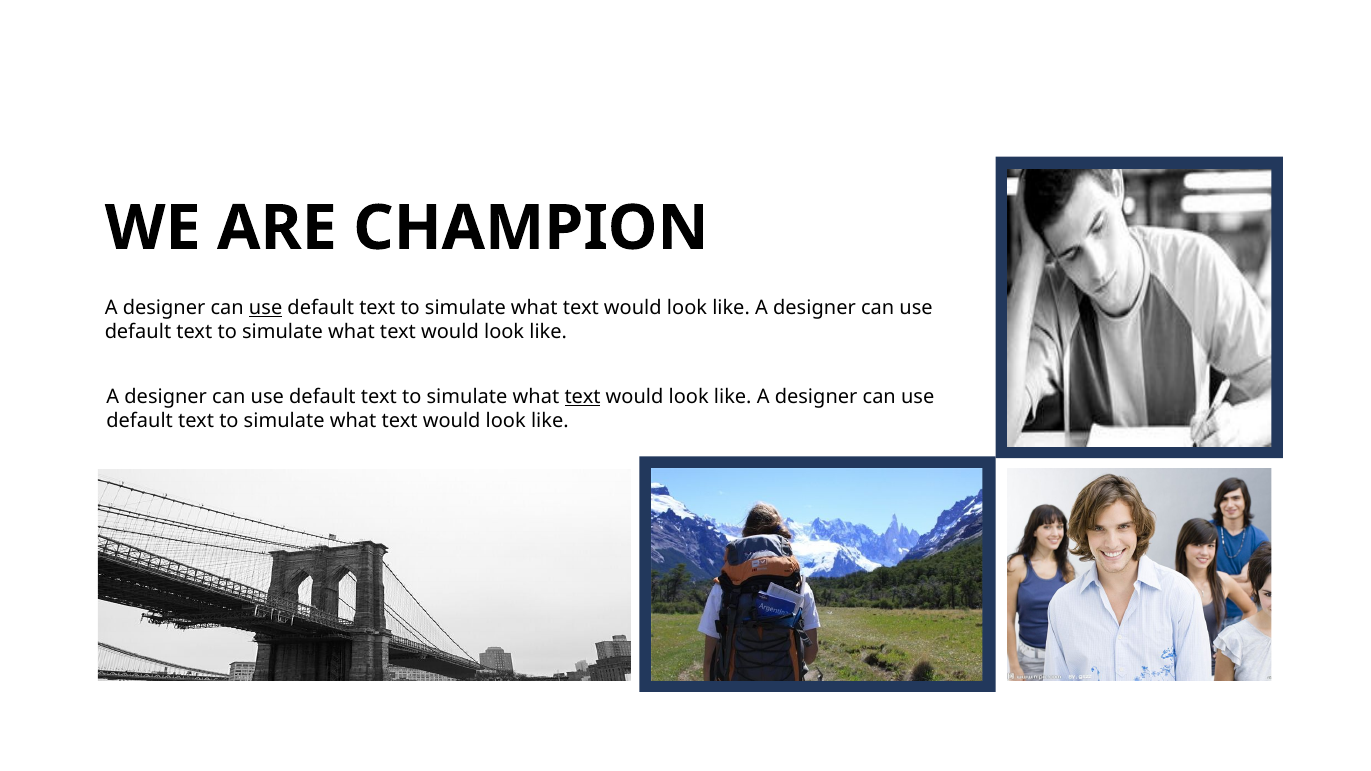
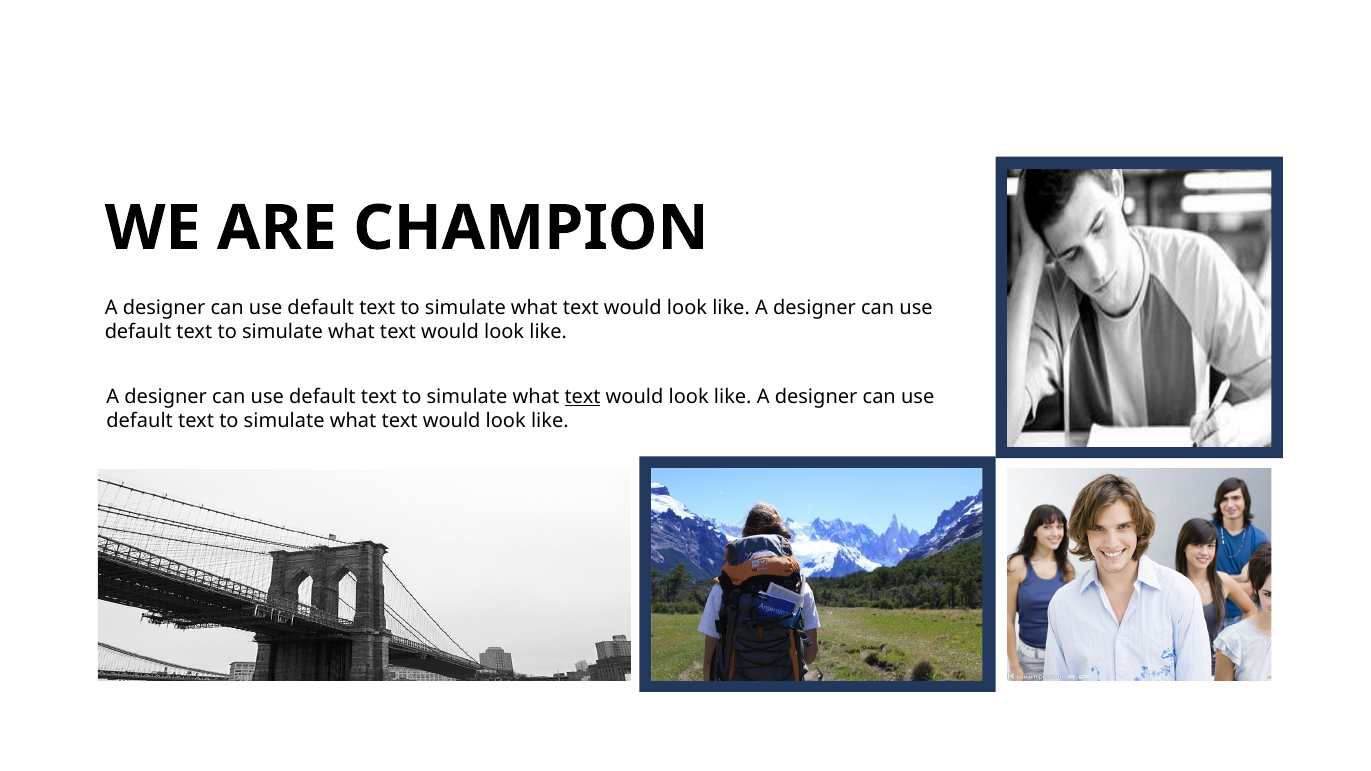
use at (266, 308) underline: present -> none
